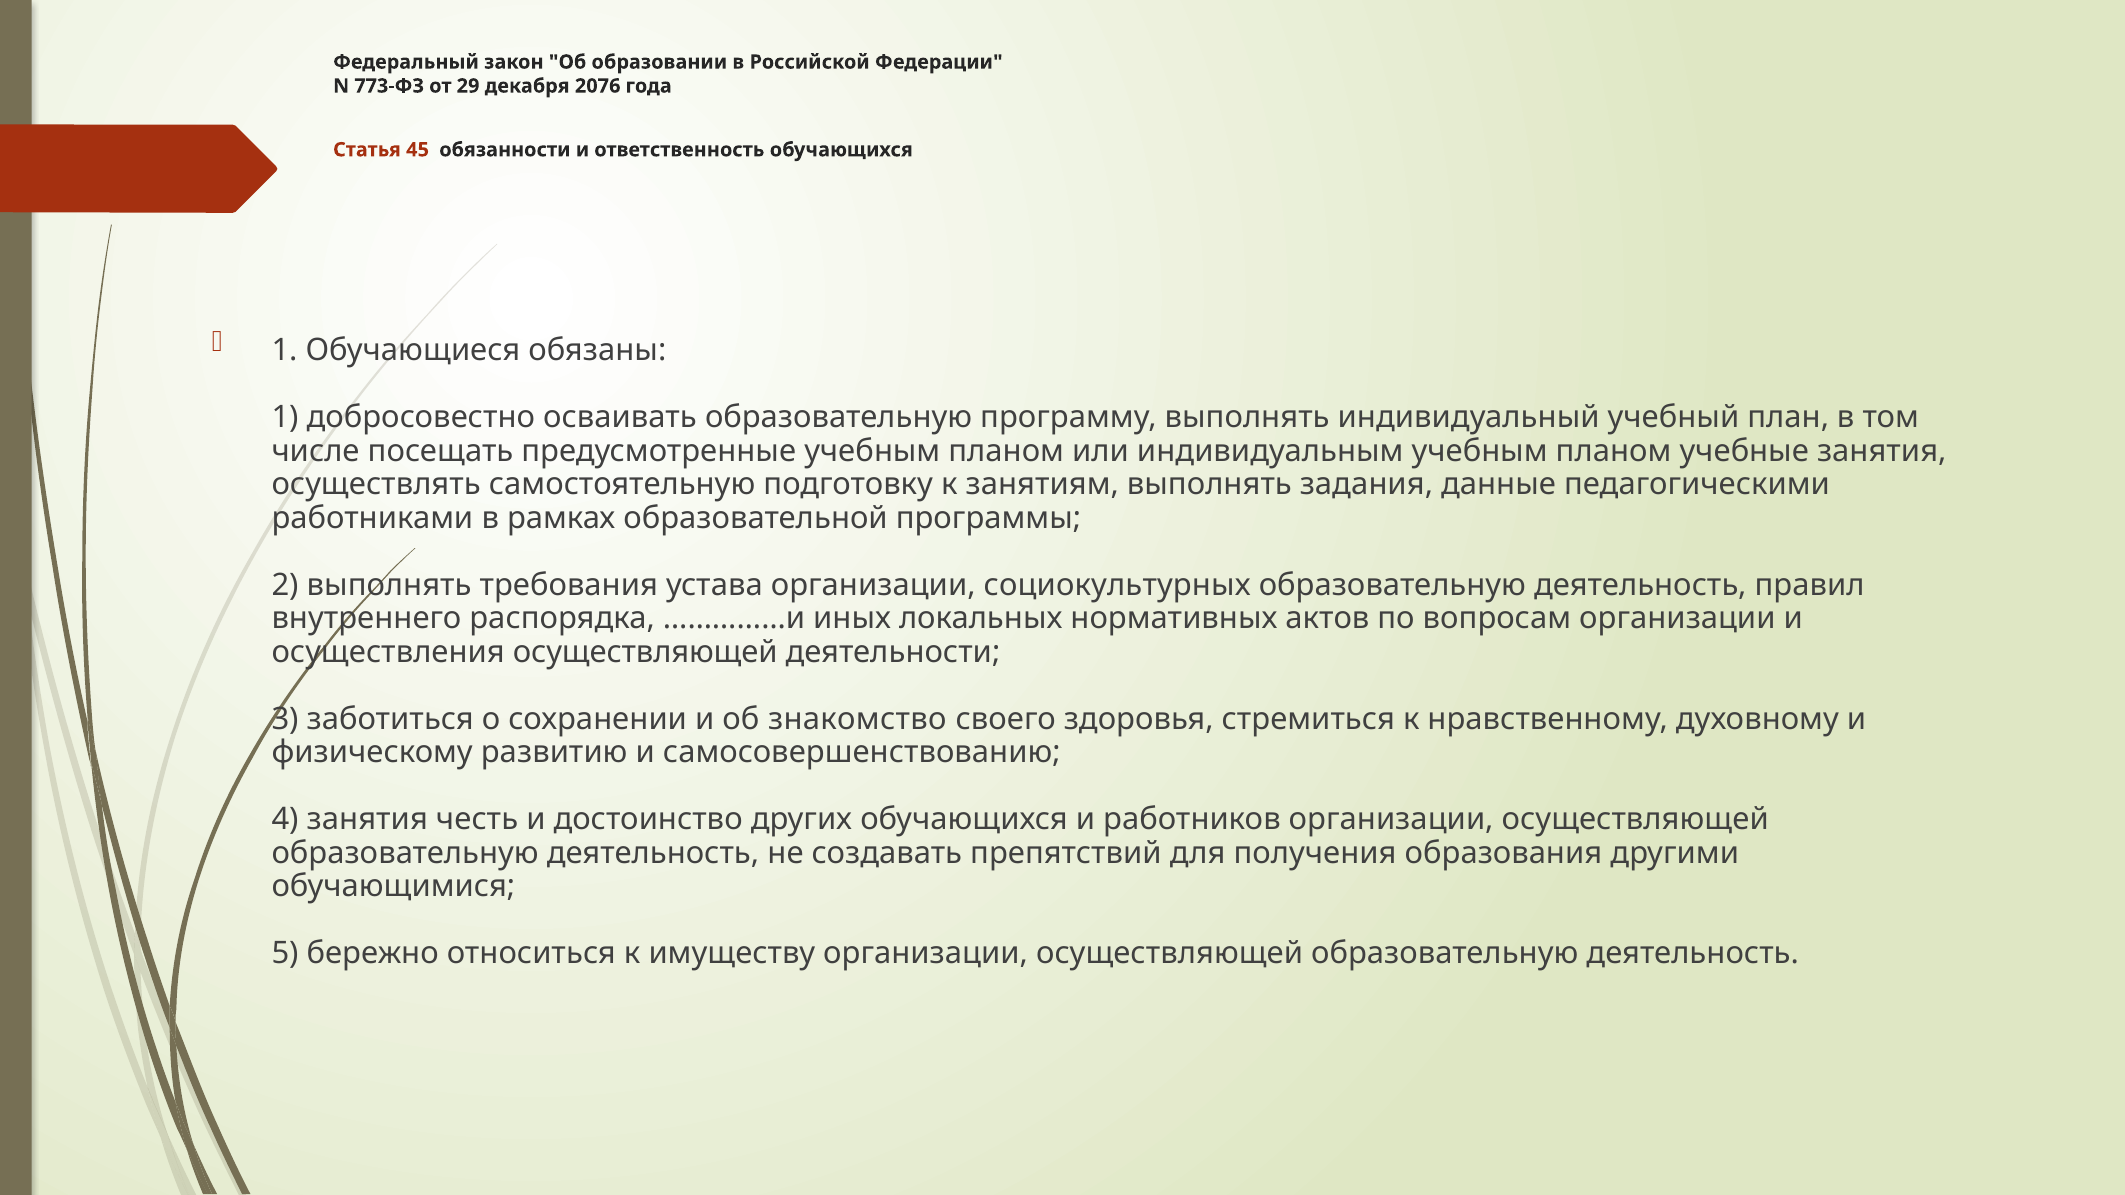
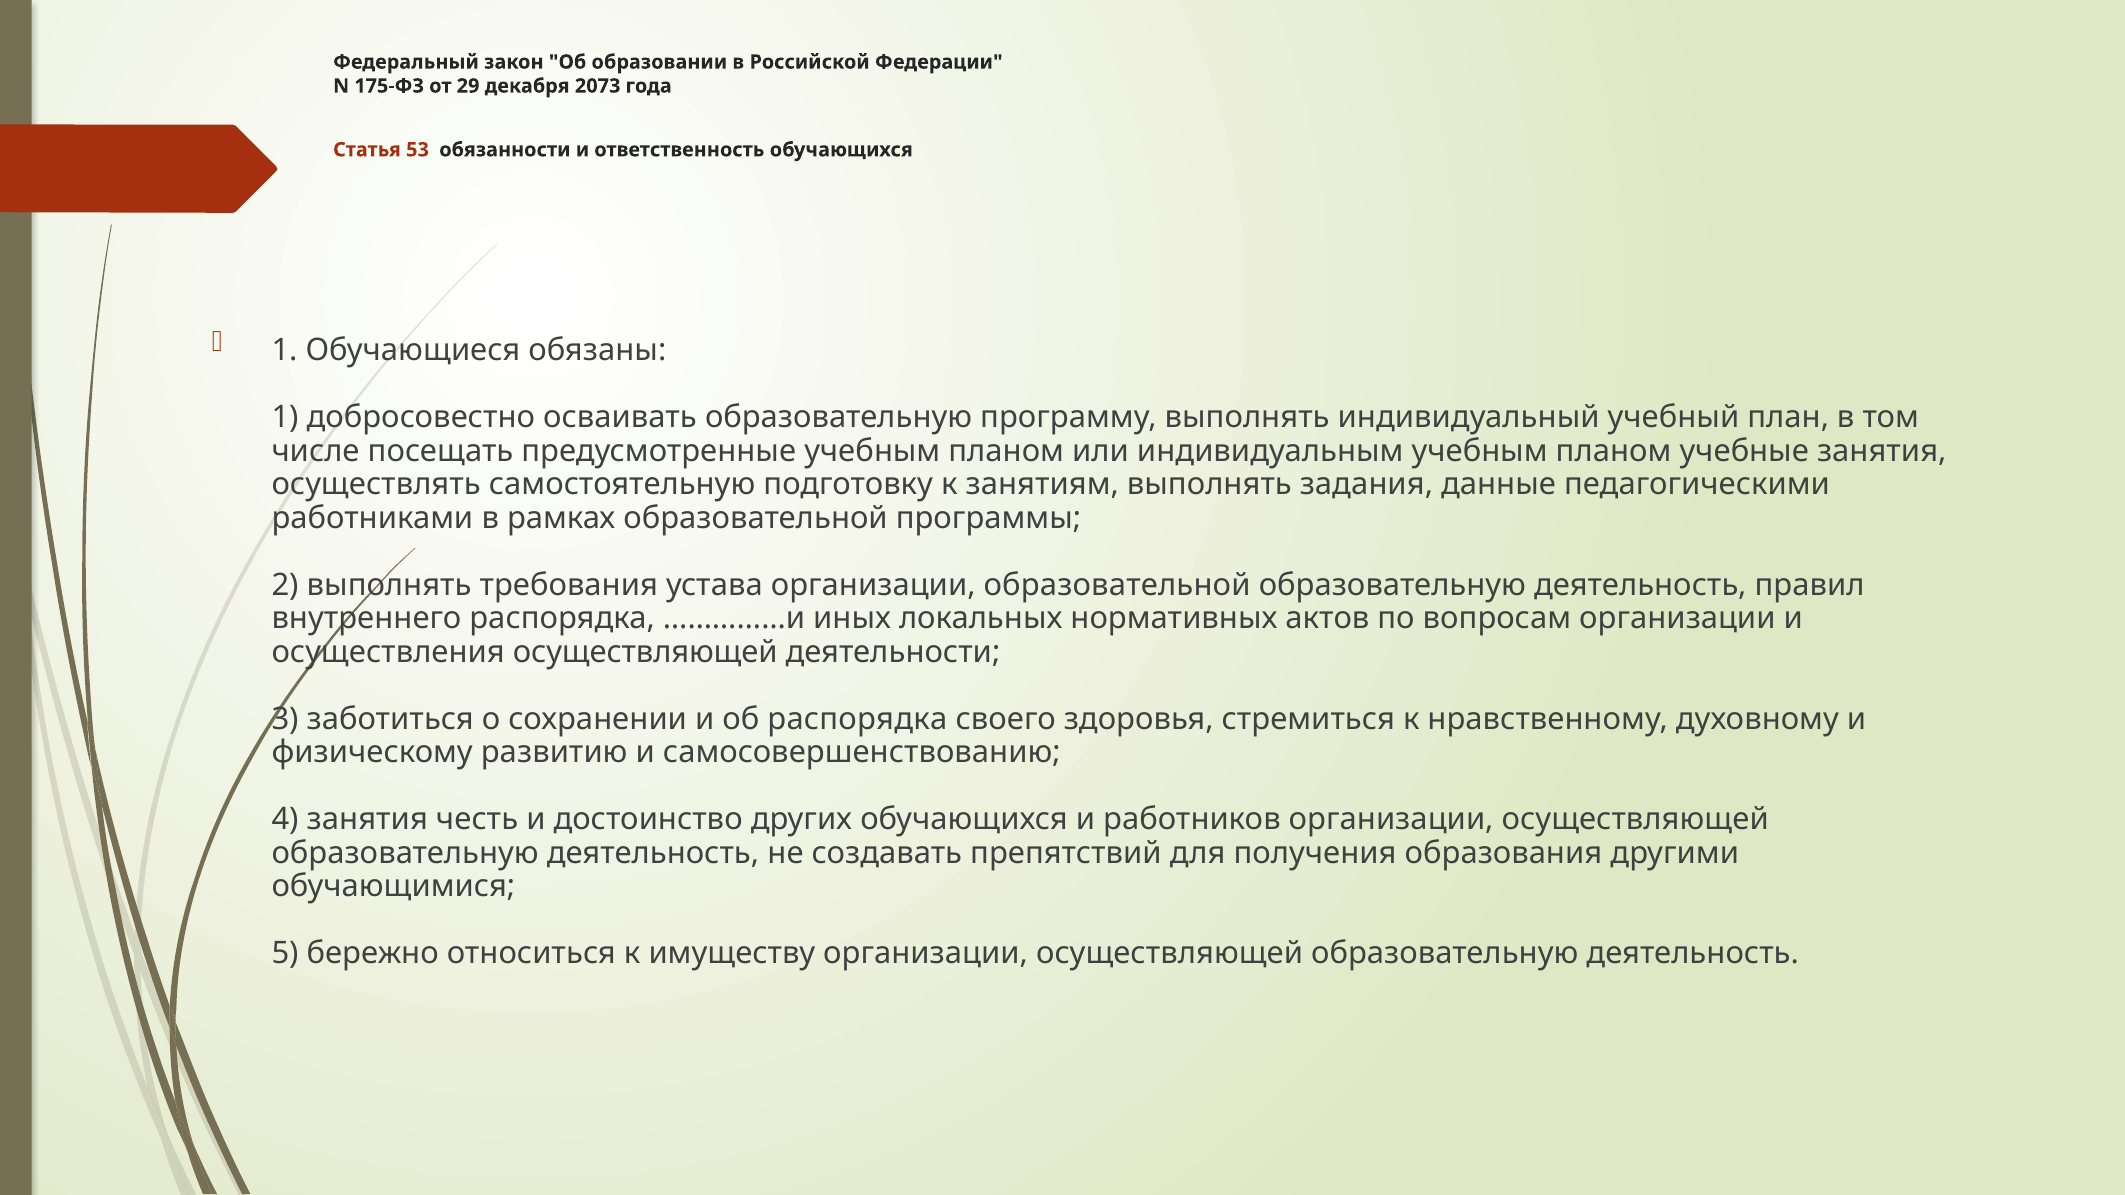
773-ФЗ: 773-ФЗ -> 175-ФЗ
2076: 2076 -> 2073
45: 45 -> 53
организации социокультурных: социокультурных -> образовательной
об знакомство: знакомство -> распорядка
